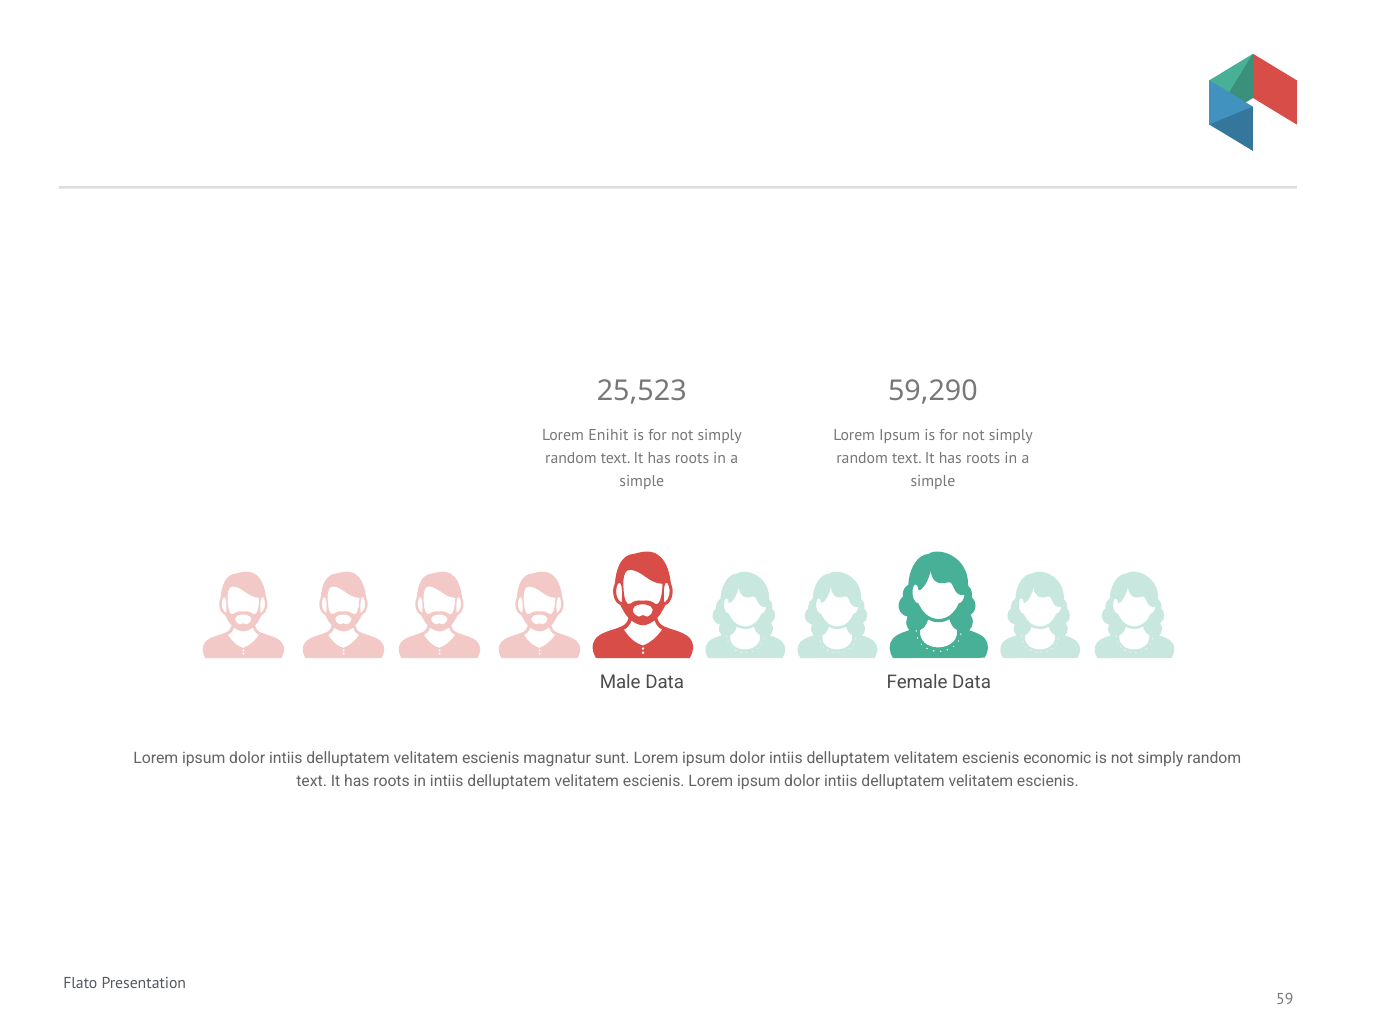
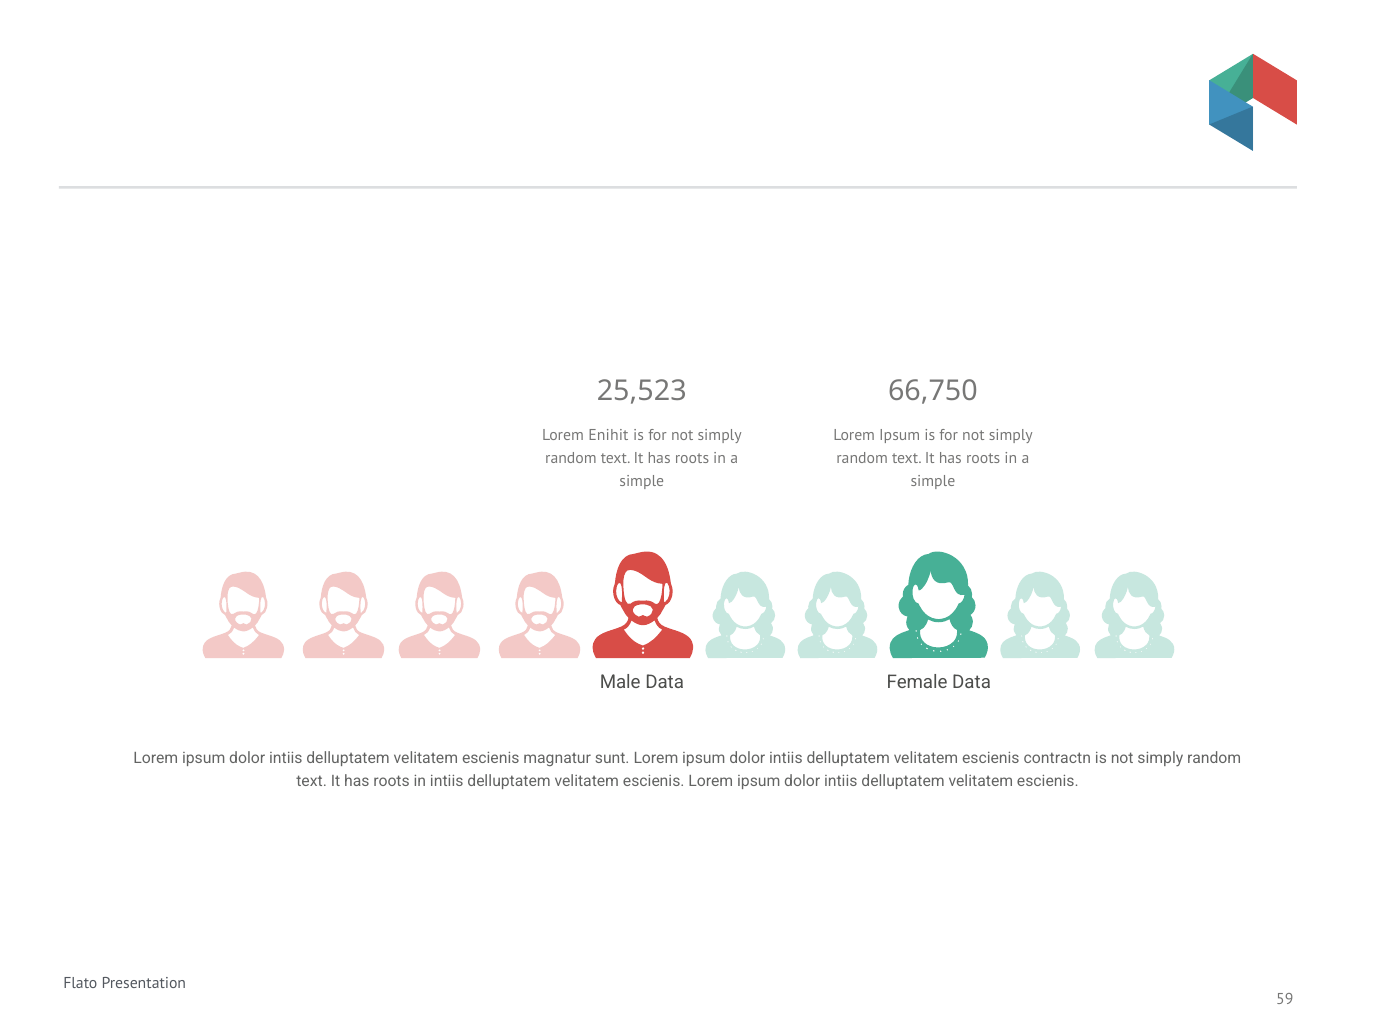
59,290: 59,290 -> 66,750
economic: economic -> contractn
